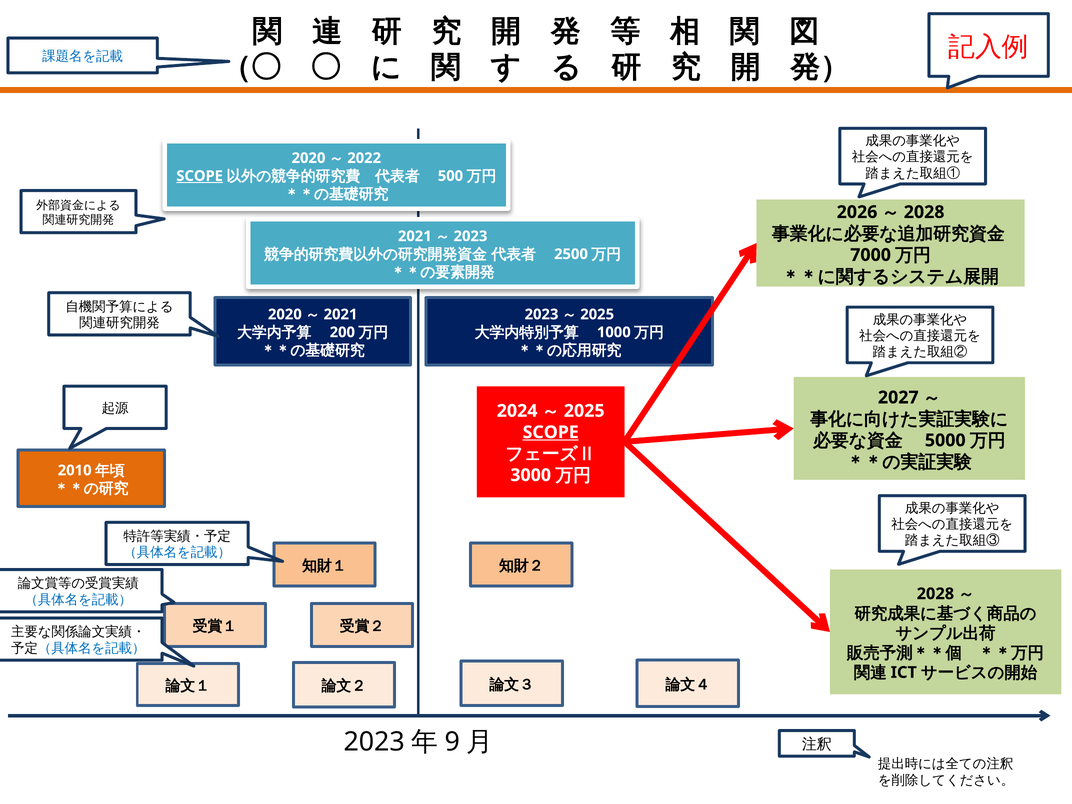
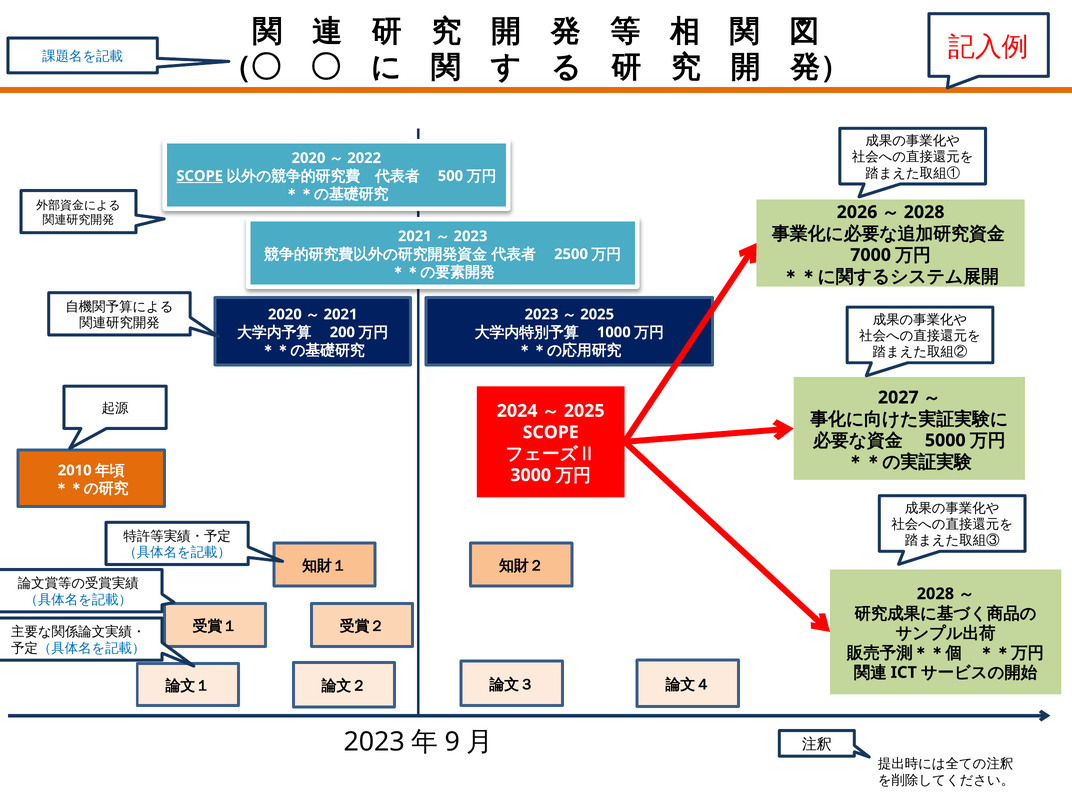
SCOPE at (551, 432) underline: present -> none
